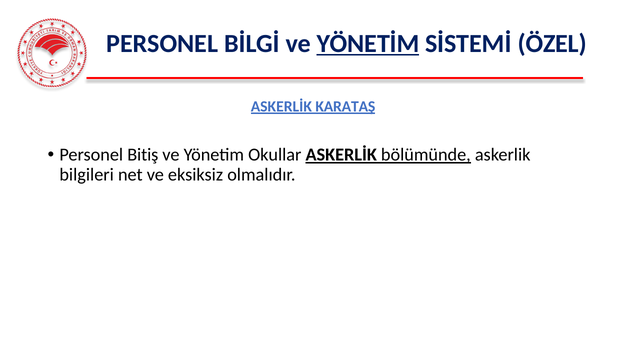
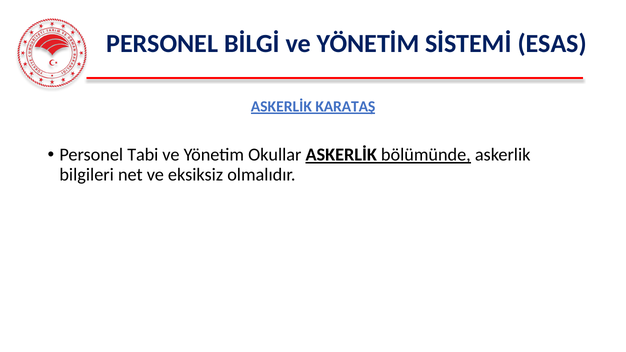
YÖNETİM underline: present -> none
ÖZEL: ÖZEL -> ESAS
Bitiş: Bitiş -> Tabi
